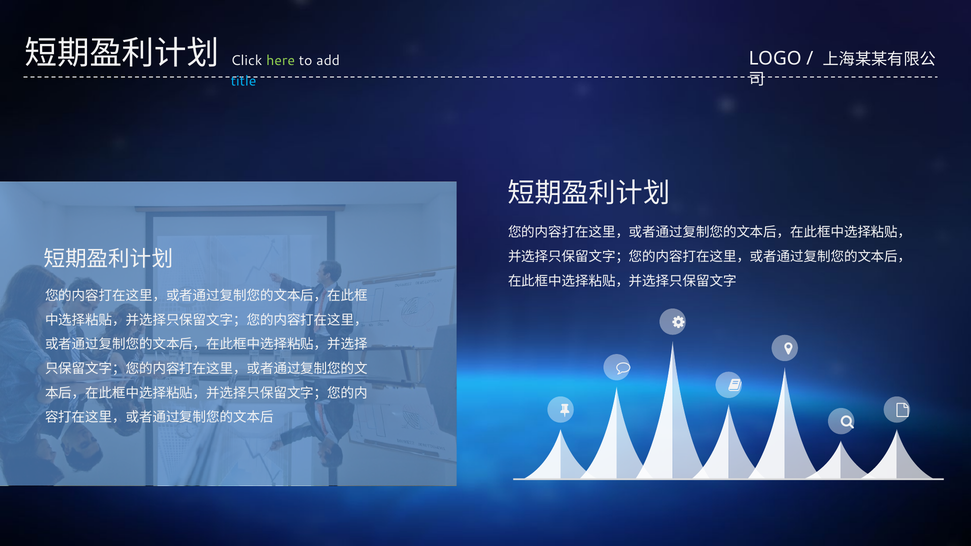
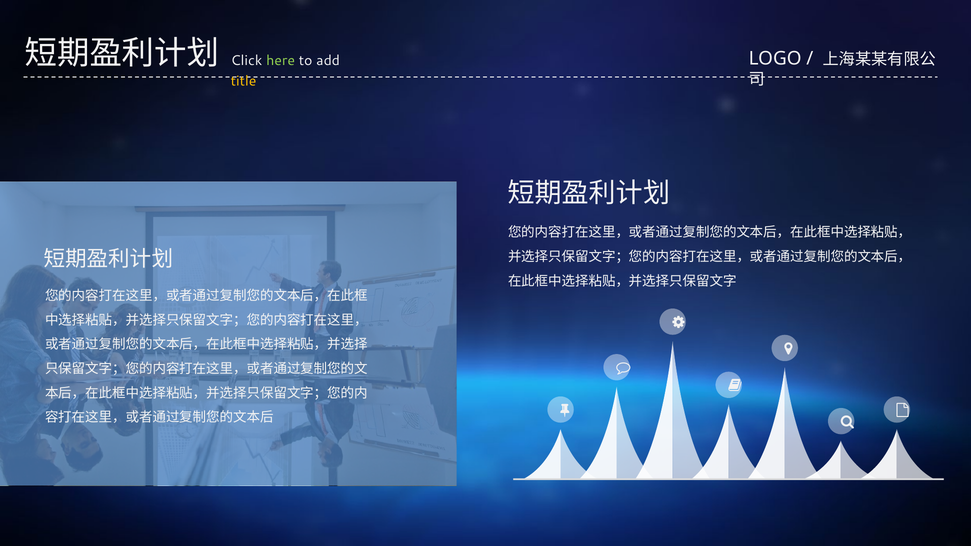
title colour: light blue -> yellow
